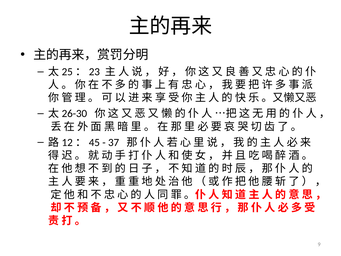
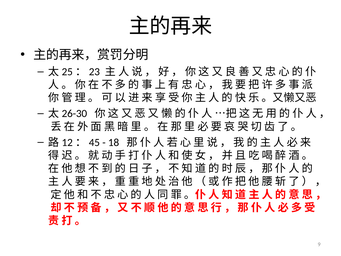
37: 37 -> 18
